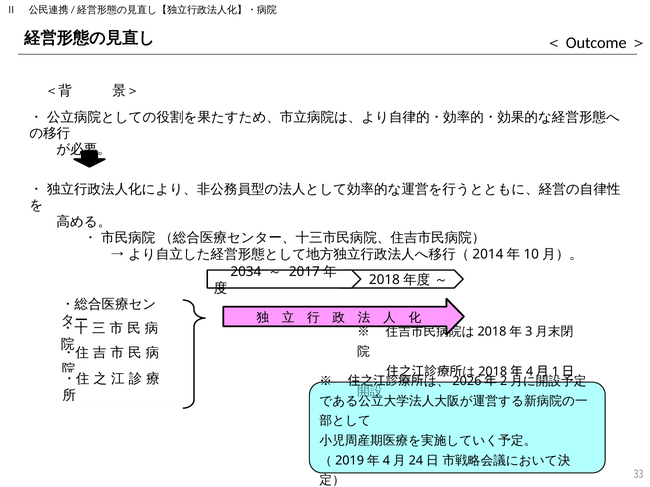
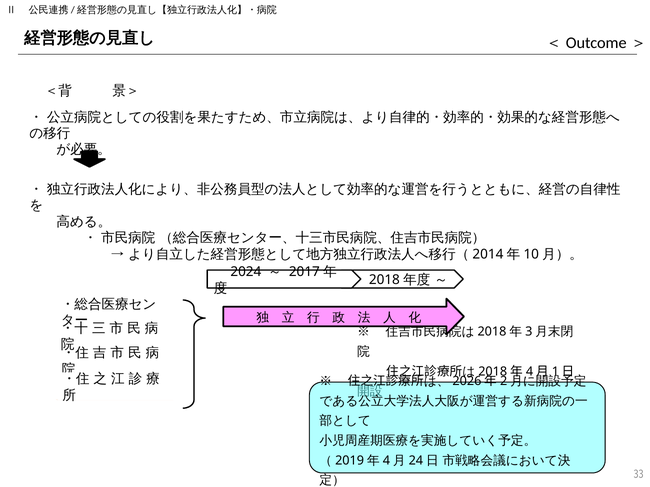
2034: 2034 -> 2024
